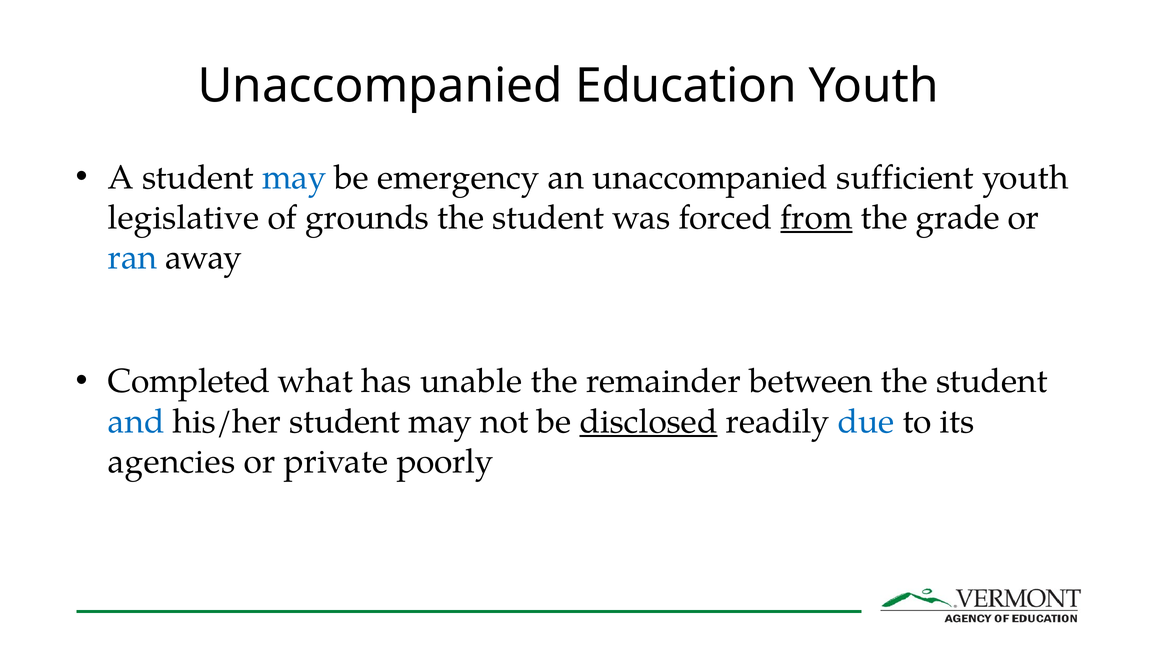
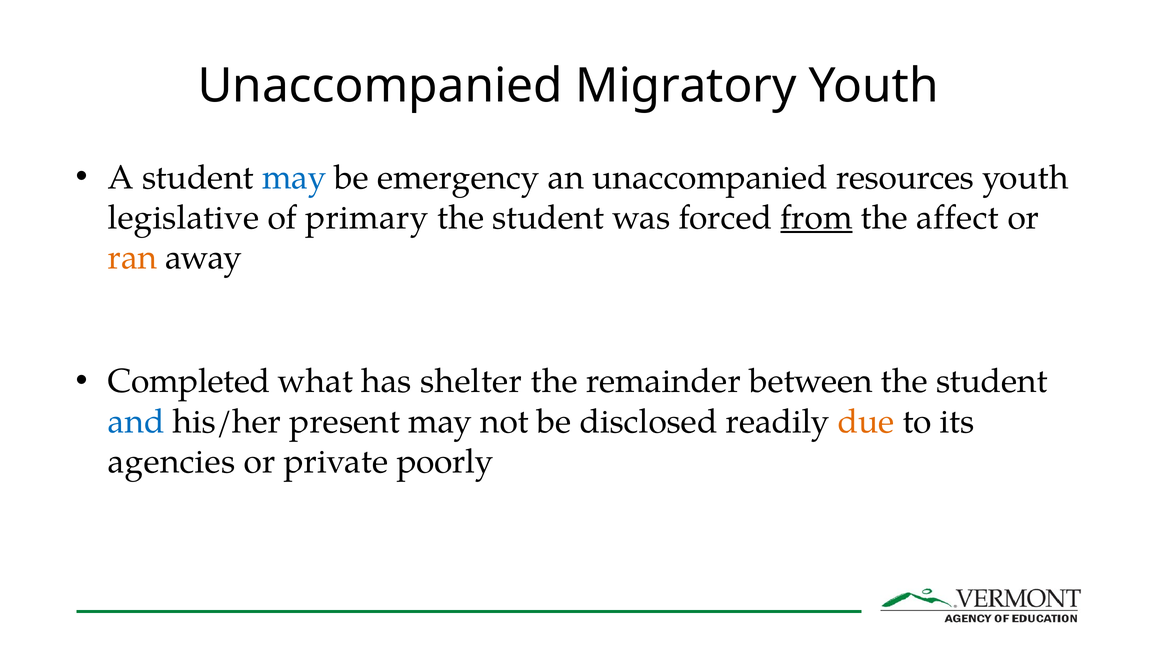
Education: Education -> Migratory
sufficient: sufficient -> resources
grounds: grounds -> primary
grade: grade -> affect
ran colour: blue -> orange
unable: unable -> shelter
his/her student: student -> present
disclosed underline: present -> none
due colour: blue -> orange
